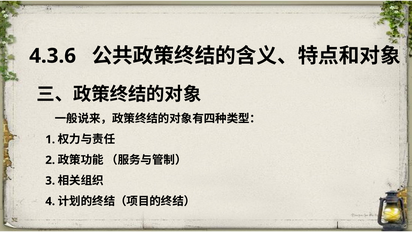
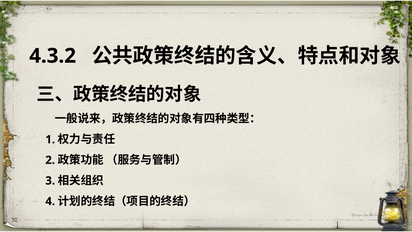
4.3.6: 4.3.6 -> 4.3.2
